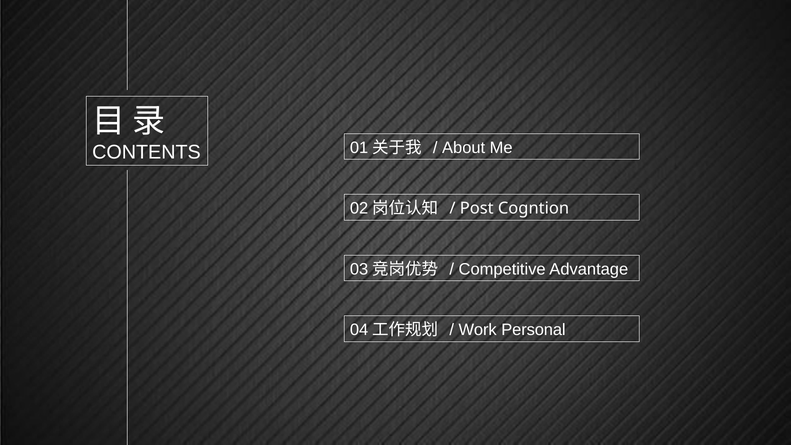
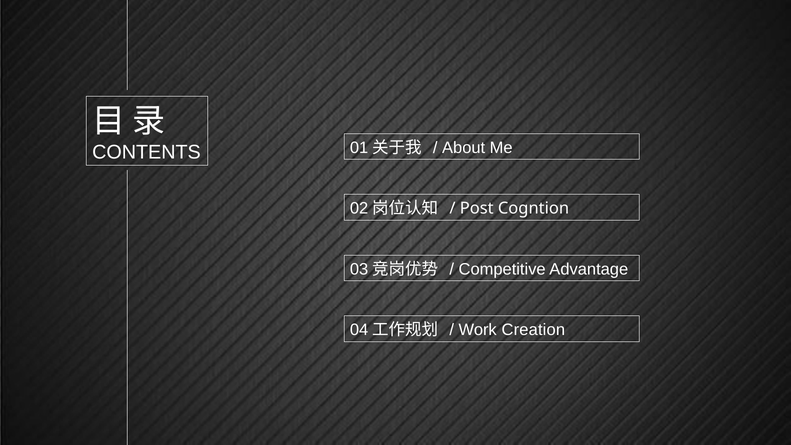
Personal: Personal -> Creation
